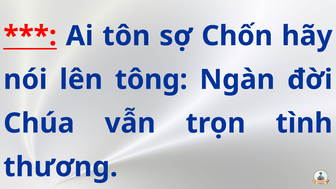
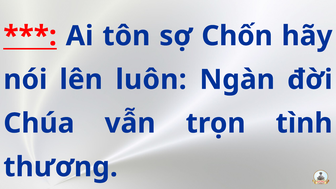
tông: tông -> luôn
